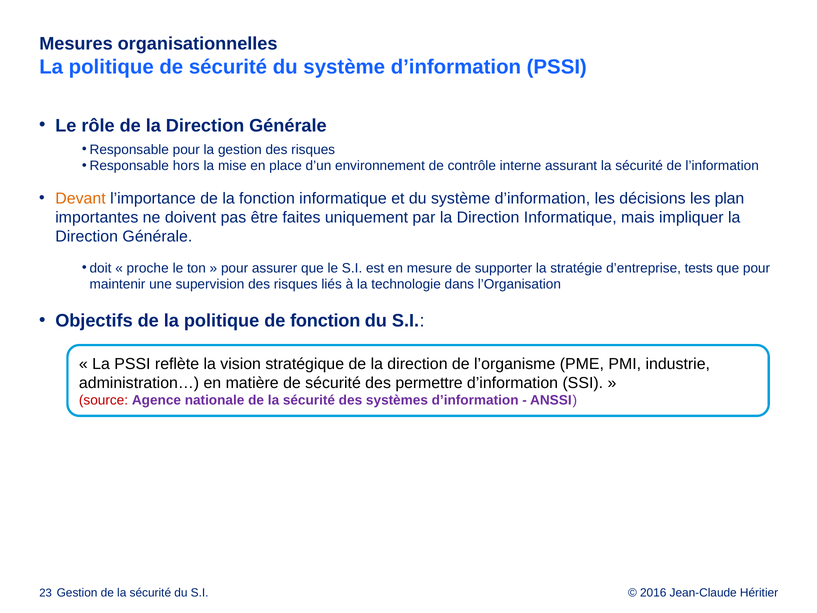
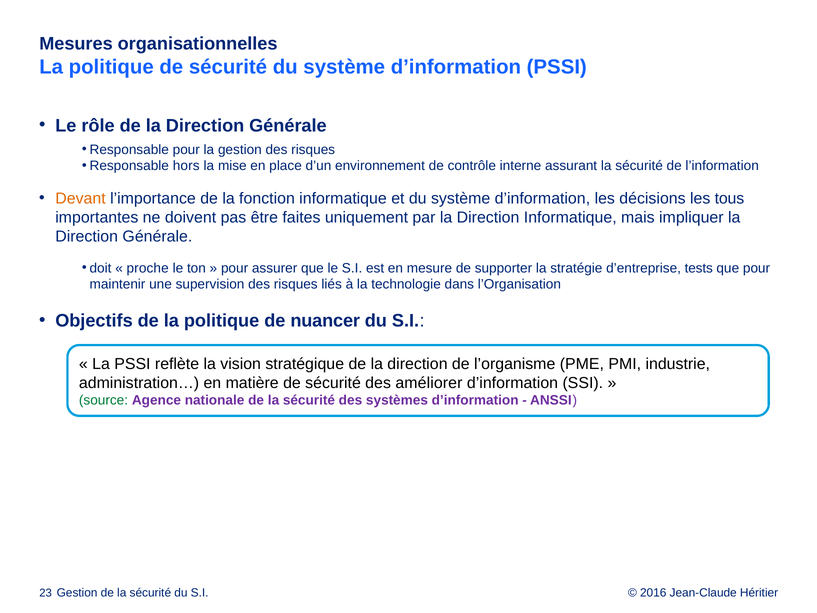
plan: plan -> tous
de fonction: fonction -> nuancer
permettre: permettre -> améliorer
source colour: red -> green
